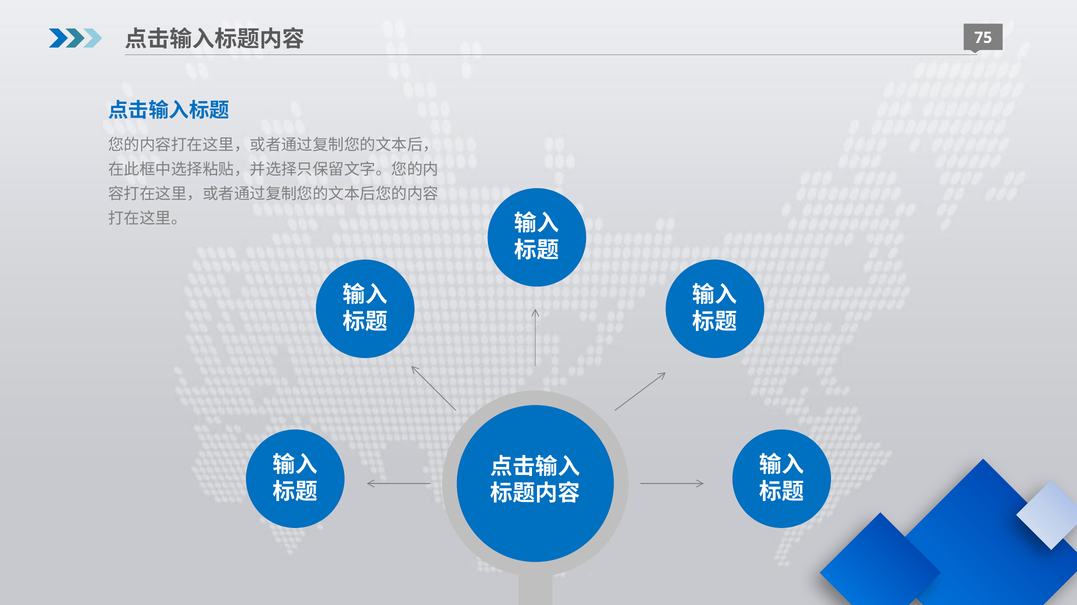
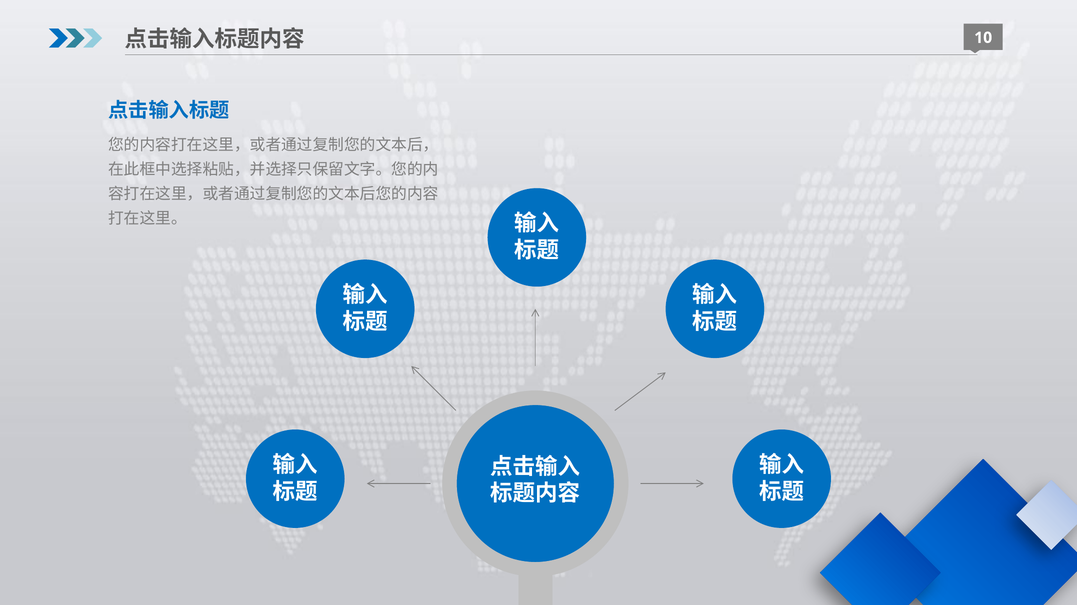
75: 75 -> 10
